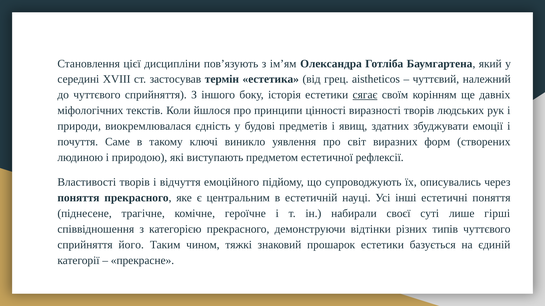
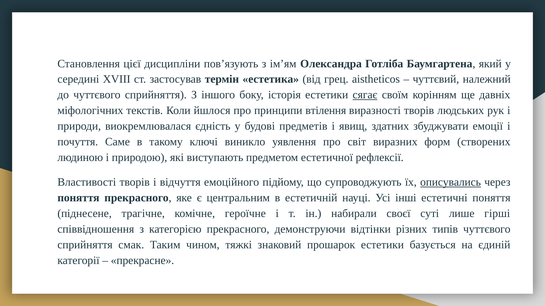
цінності: цінності -> втілення
описувались underline: none -> present
його: його -> смак
